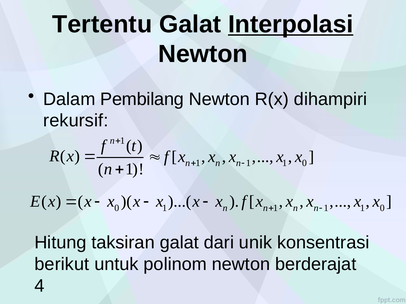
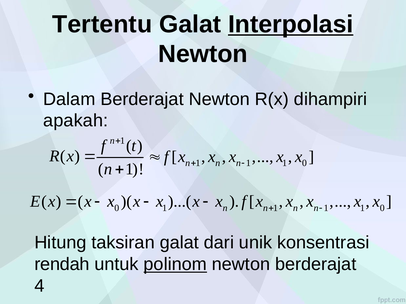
Dalam Pembilang: Pembilang -> Berderajat
rekursif: rekursif -> apakah
berikut: berikut -> rendah
polinom underline: none -> present
